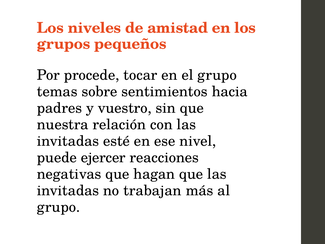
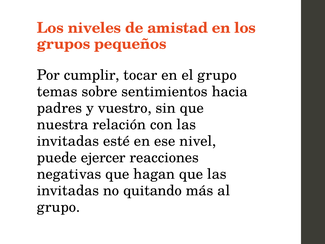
procede: procede -> cumplir
trabajan: trabajan -> quitando
